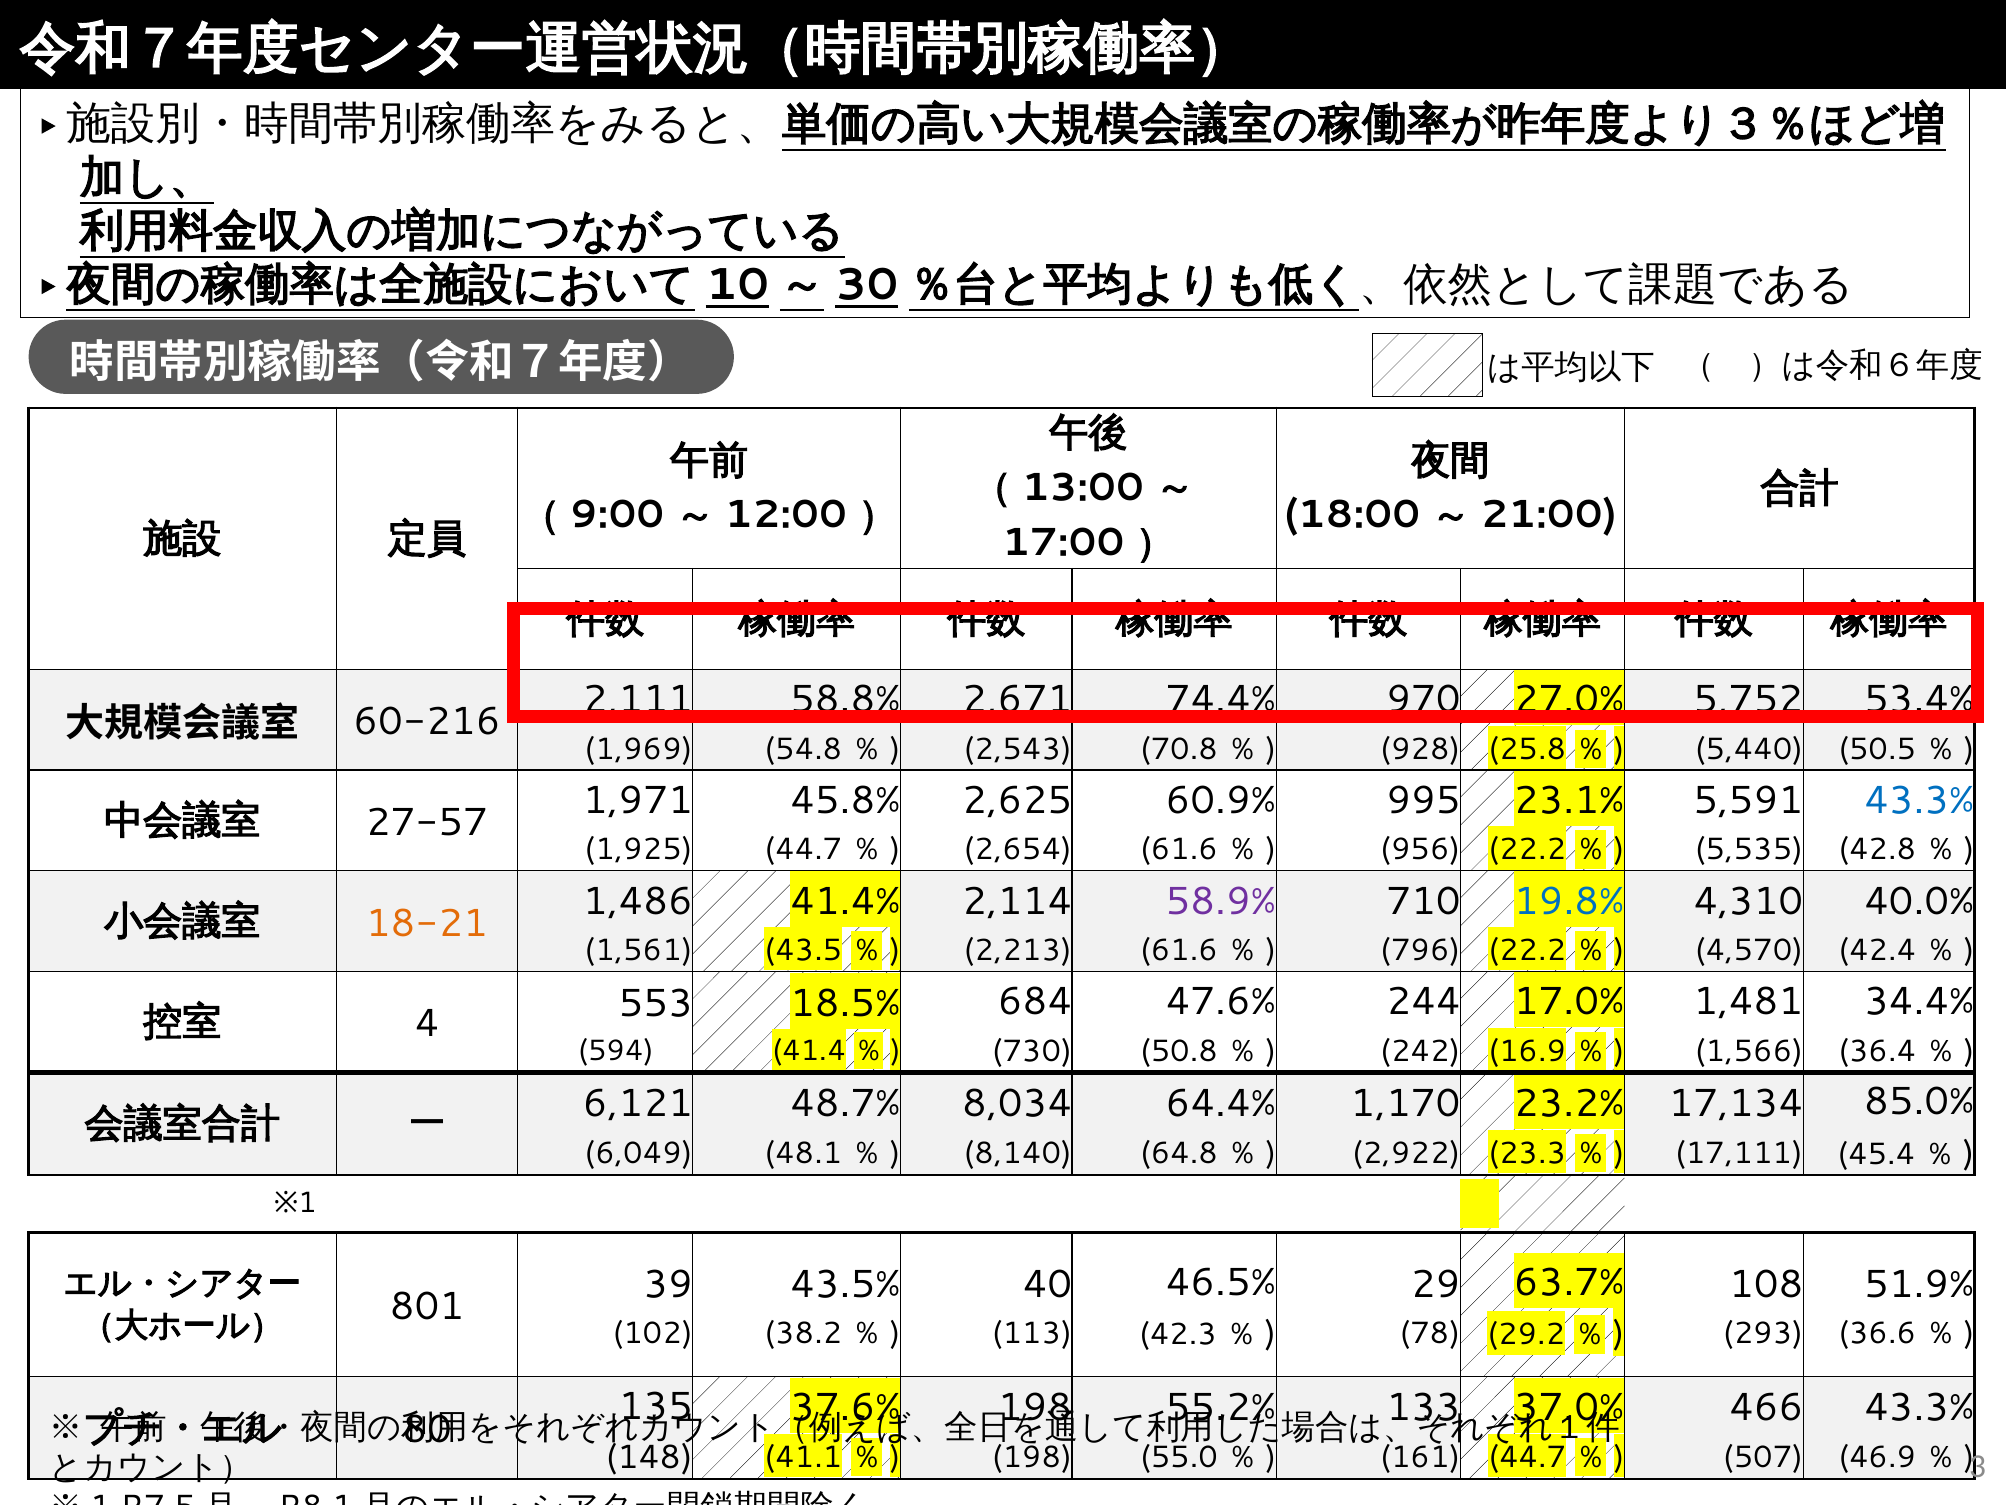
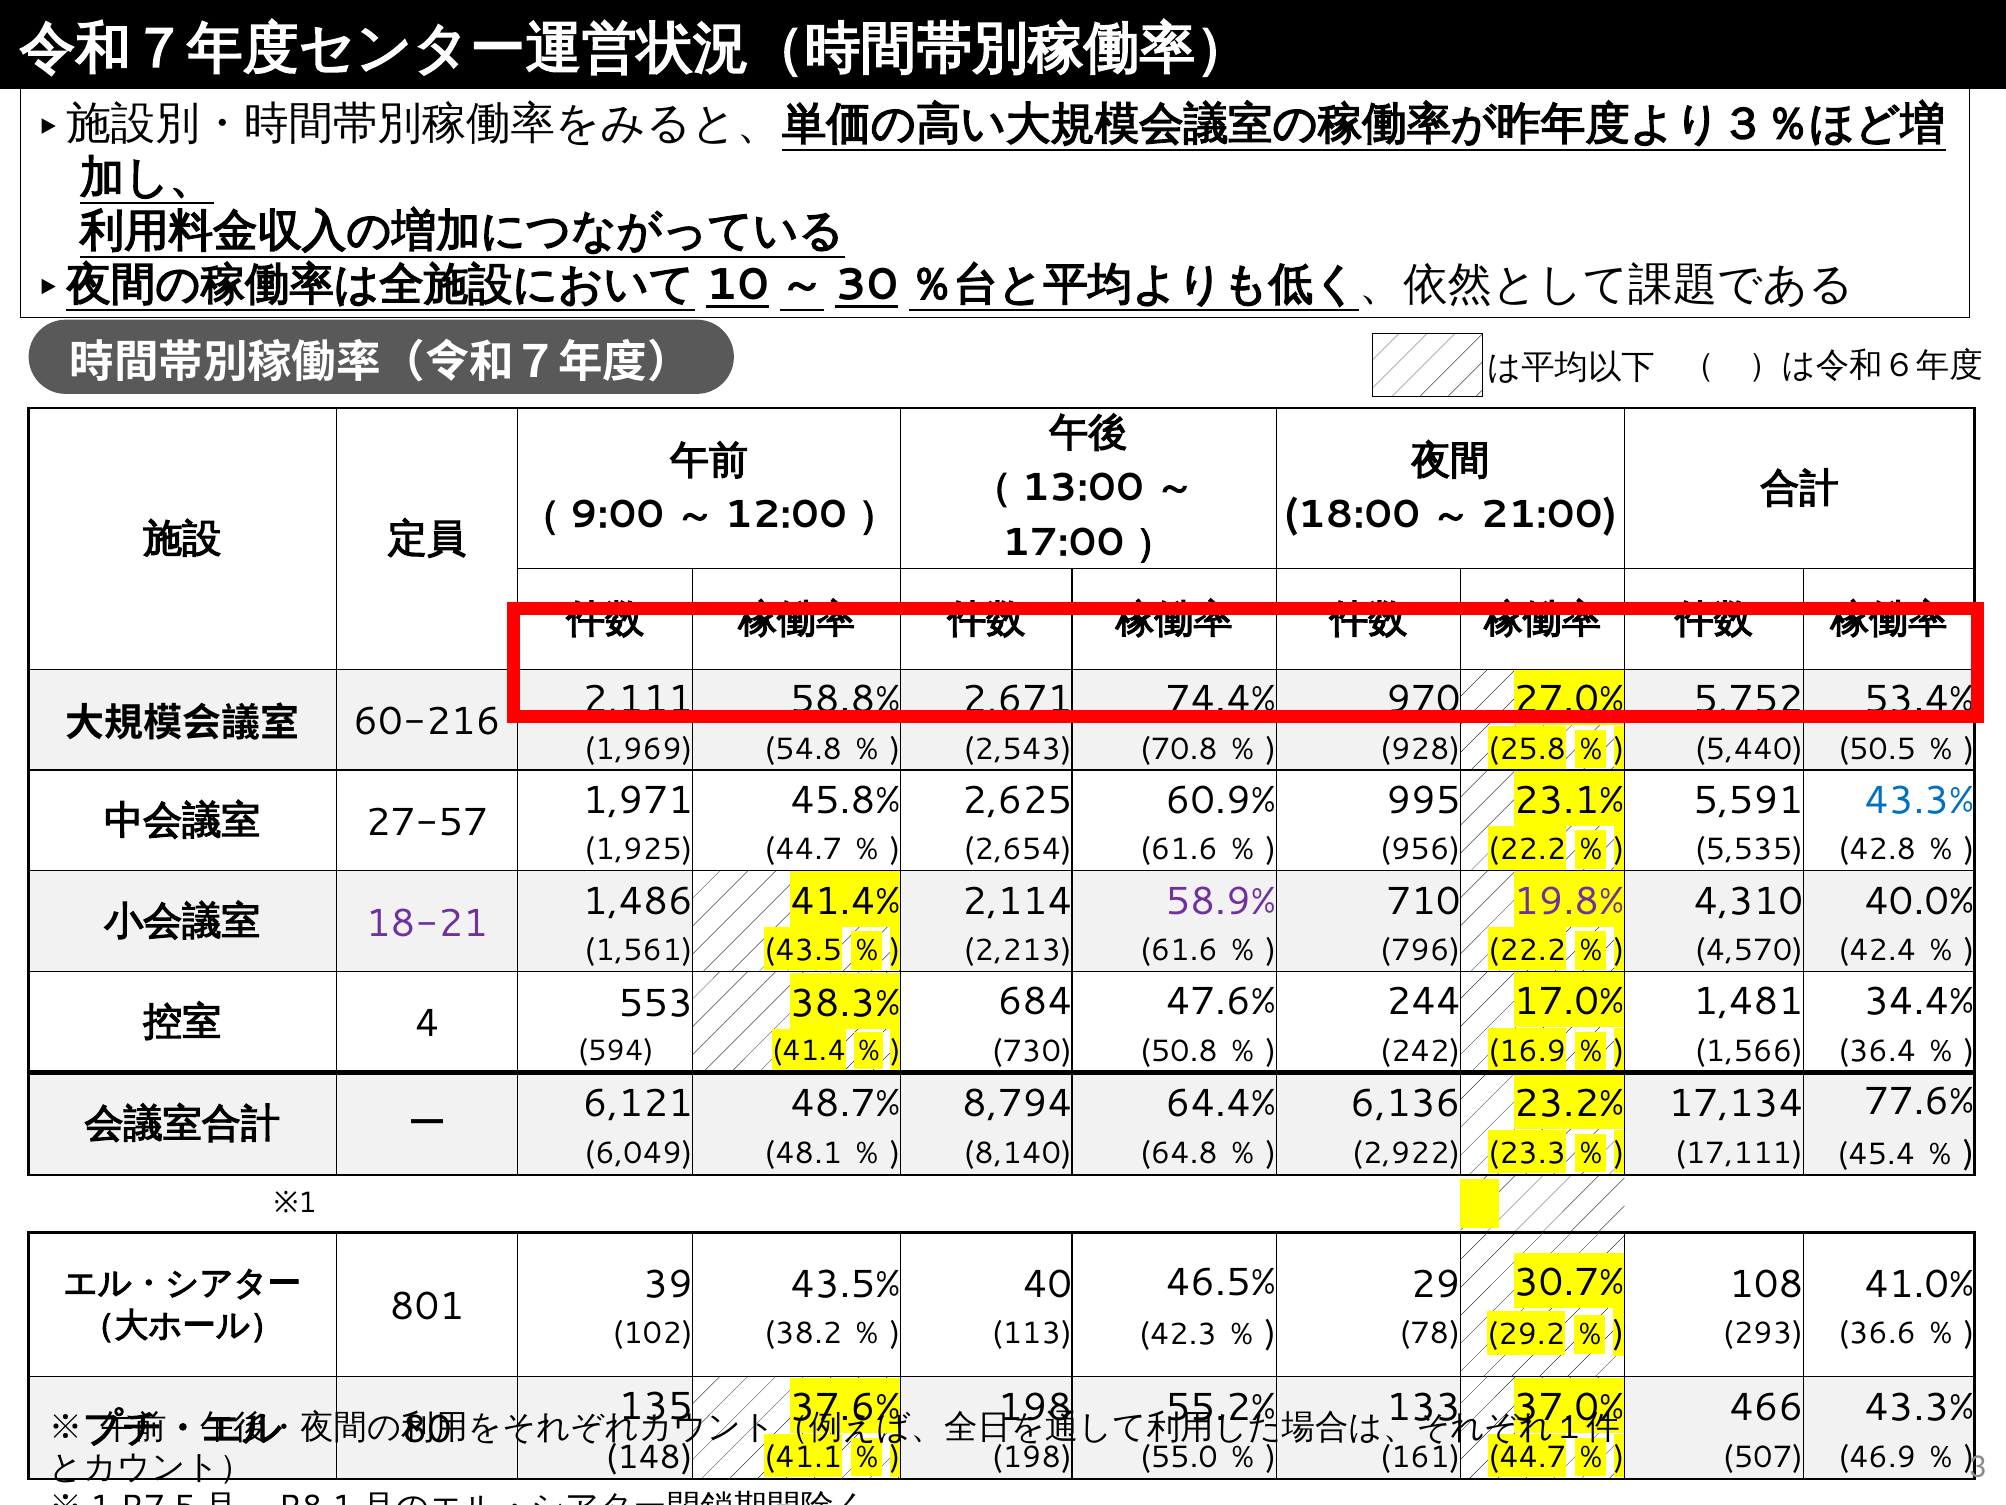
19.8% colour: blue -> purple
18-21 colour: orange -> purple
18.5%: 18.5% -> 38.3%
85.0%: 85.0% -> 77.6%
8,034: 8,034 -> 8,794
1,170: 1,170 -> 6,136
63.7%: 63.7% -> 30.7%
51.9%: 51.9% -> 41.0%
